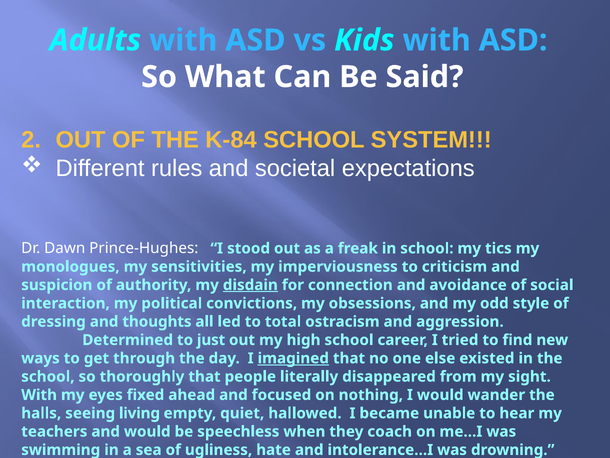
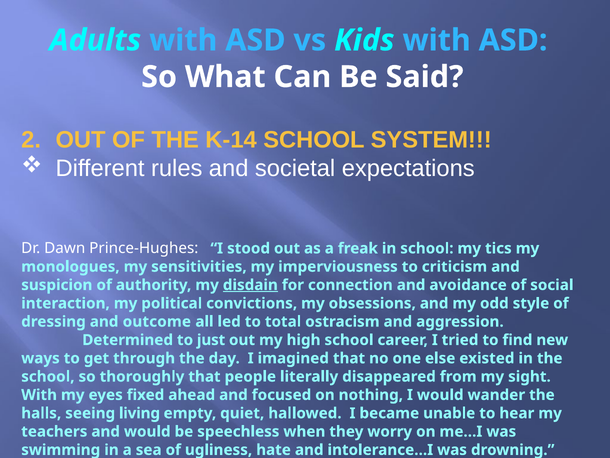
K-84: K-84 -> K-14
thoughts: thoughts -> outcome
imagined underline: present -> none
coach: coach -> worry
